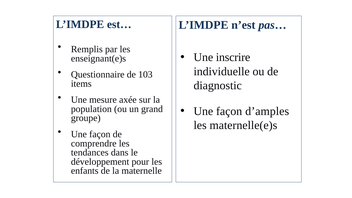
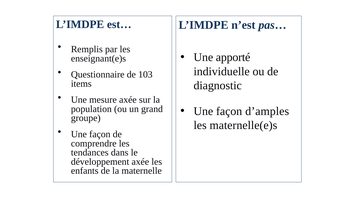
inscrire: inscrire -> apporté
développement pour: pour -> axée
